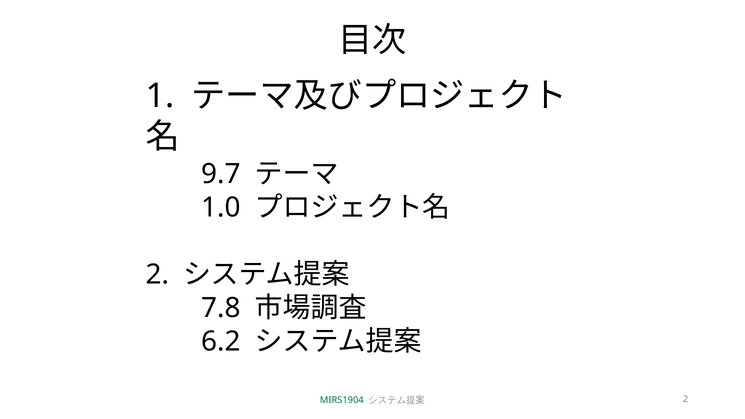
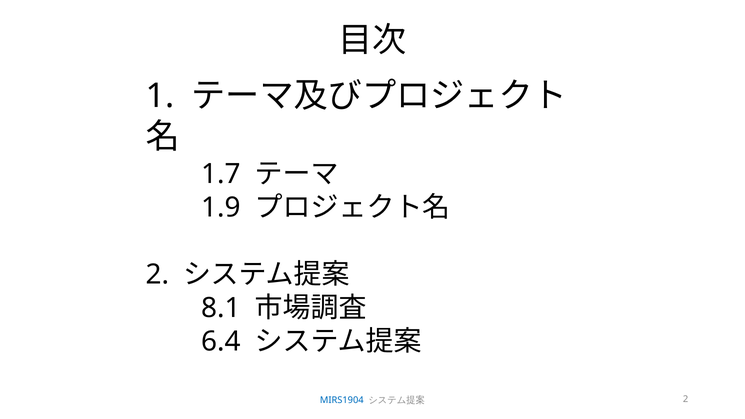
9.7: 9.7 -> 1.7
1.0: 1.0 -> 1.9
7.8: 7.8 -> 8.1
6.2: 6.2 -> 6.4
MIRS1904 colour: green -> blue
